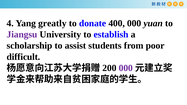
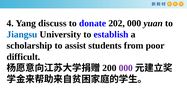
greatly: greatly -> discuss
400: 400 -> 202
Jiangsu colour: purple -> blue
